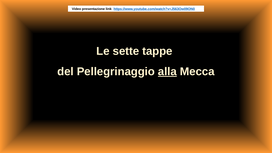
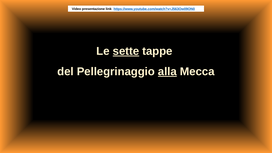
sette underline: none -> present
